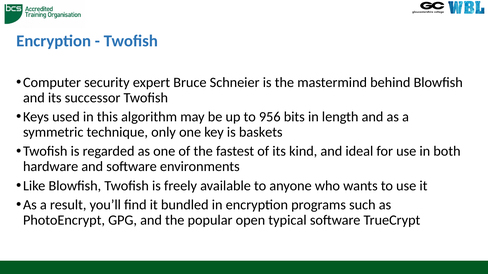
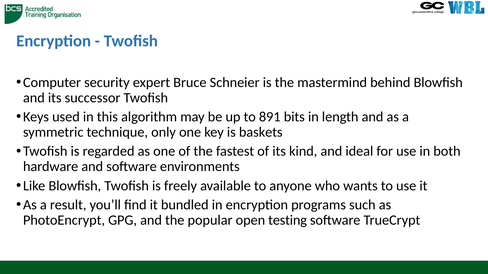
956: 956 -> 891
typical: typical -> testing
